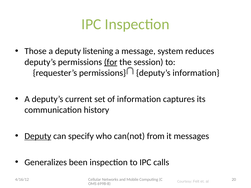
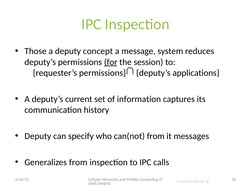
listening: listening -> concept
deputy’s information: information -> applications
Deputy at (38, 136) underline: present -> none
Generalizes been: been -> from
